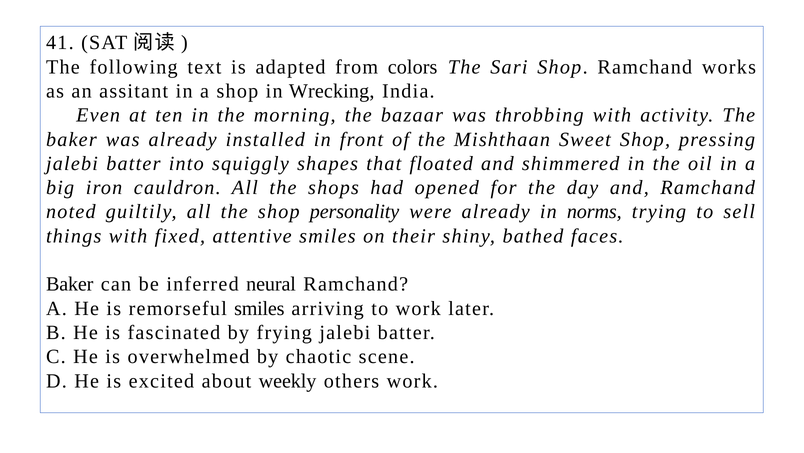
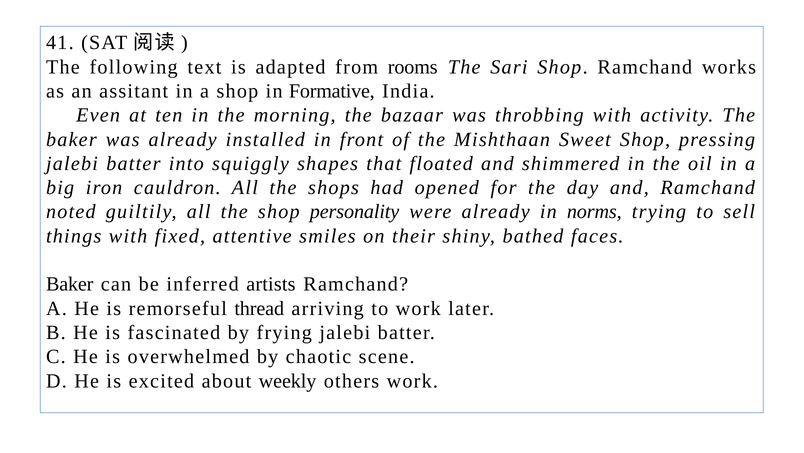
colors: colors -> rooms
Wrecking: Wrecking -> Formative
neural: neural -> artists
remorseful smiles: smiles -> thread
